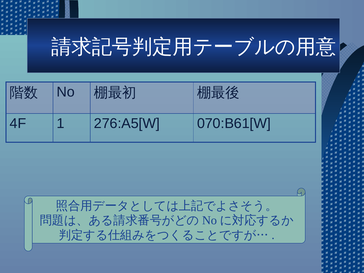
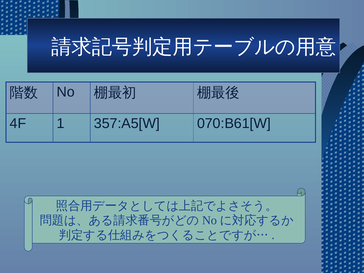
276:A5[W: 276:A5[W -> 357:A5[W
